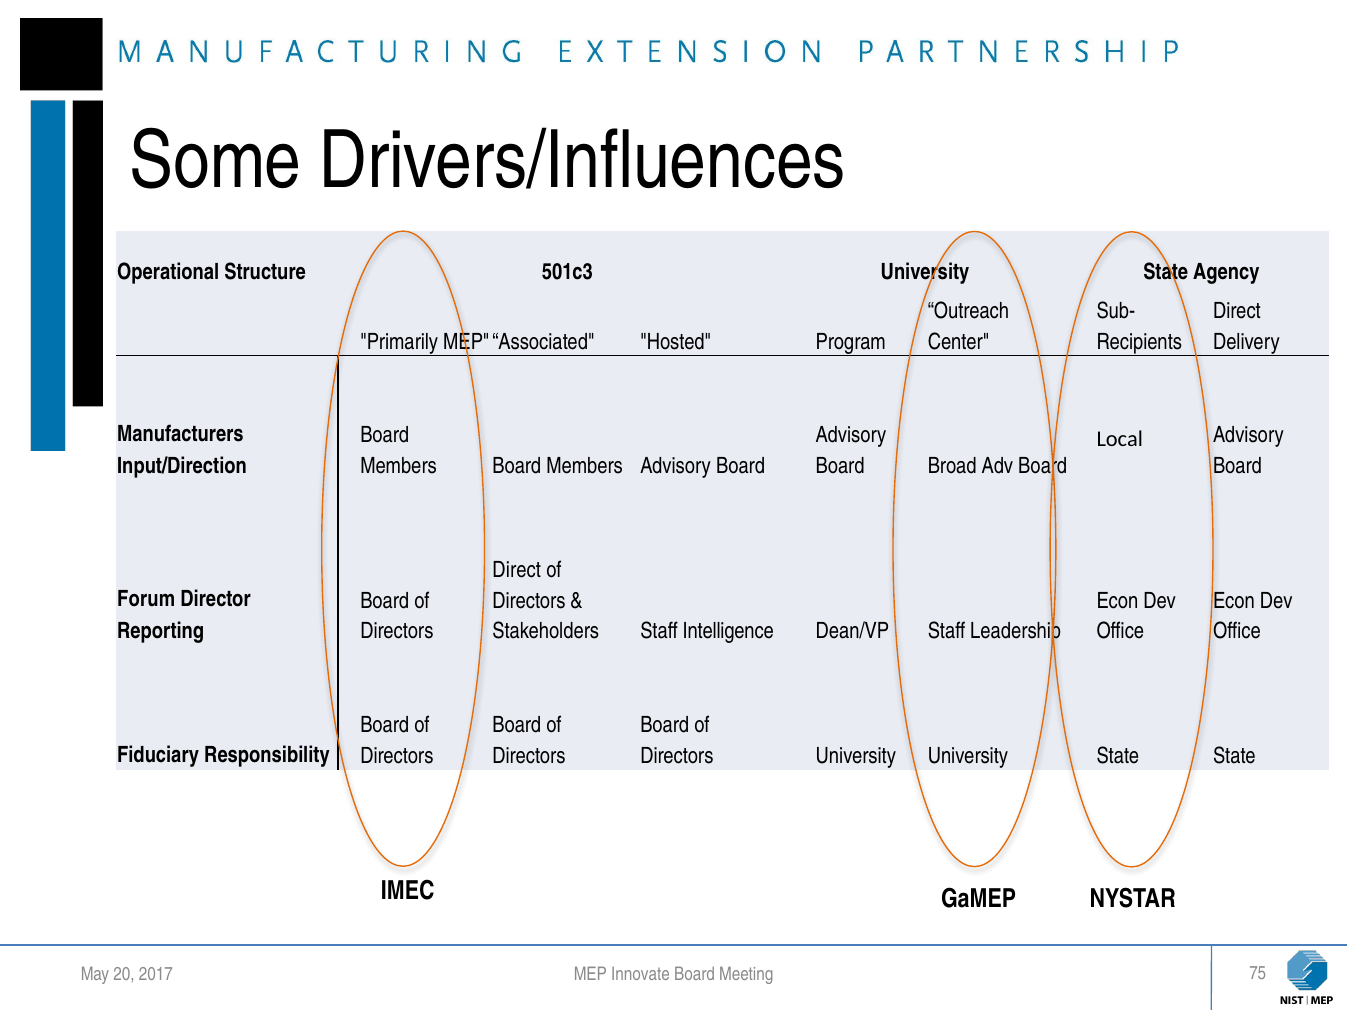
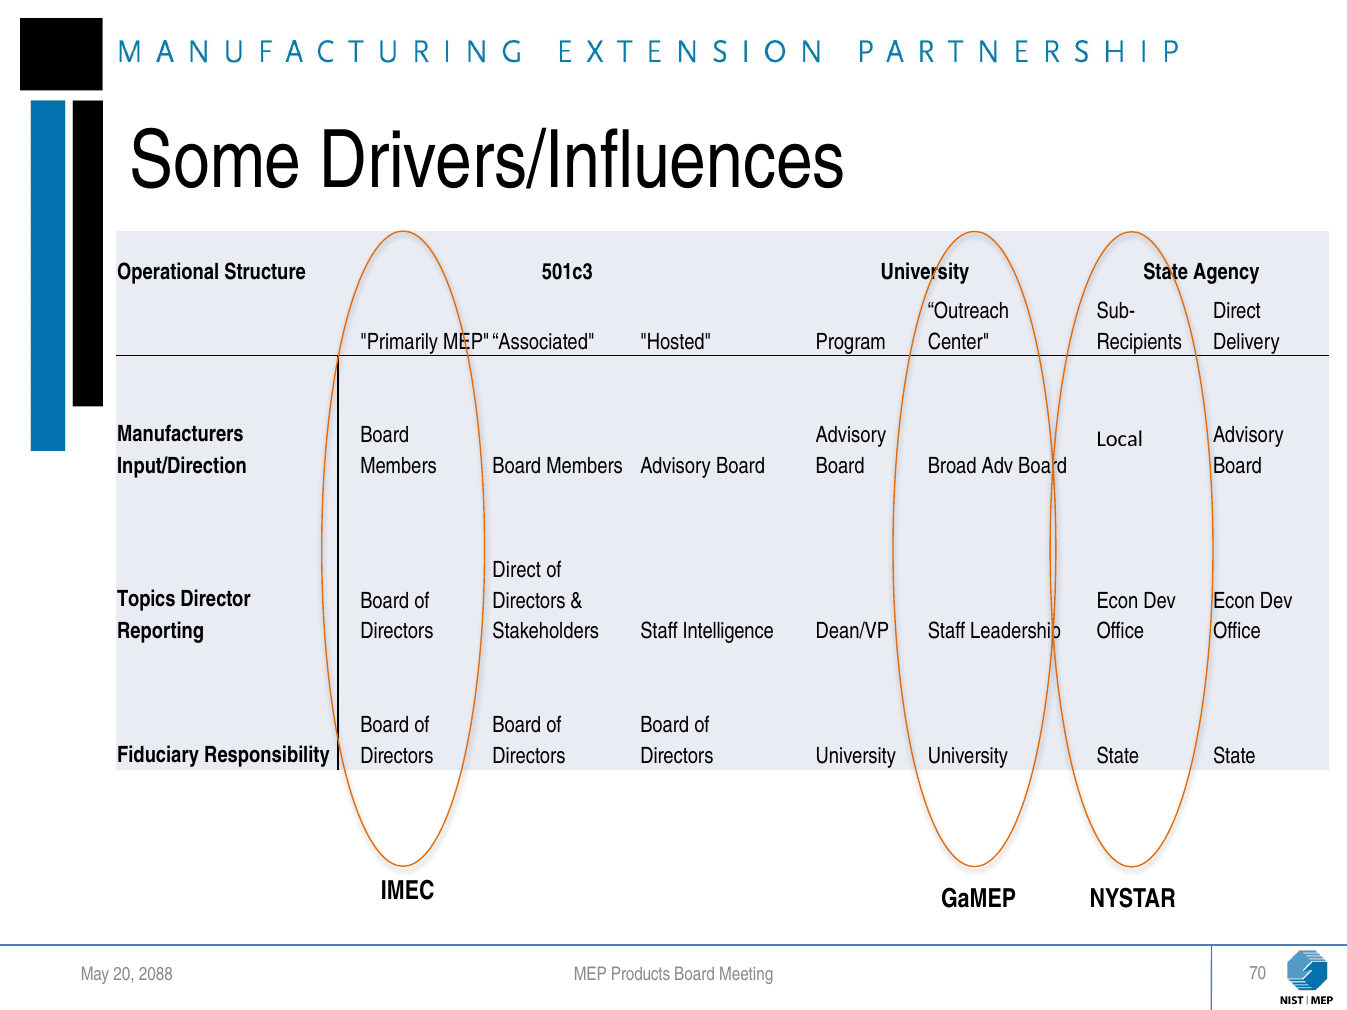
Forum: Forum -> Topics
2017: 2017 -> 2088
Innovate: Innovate -> Products
75: 75 -> 70
